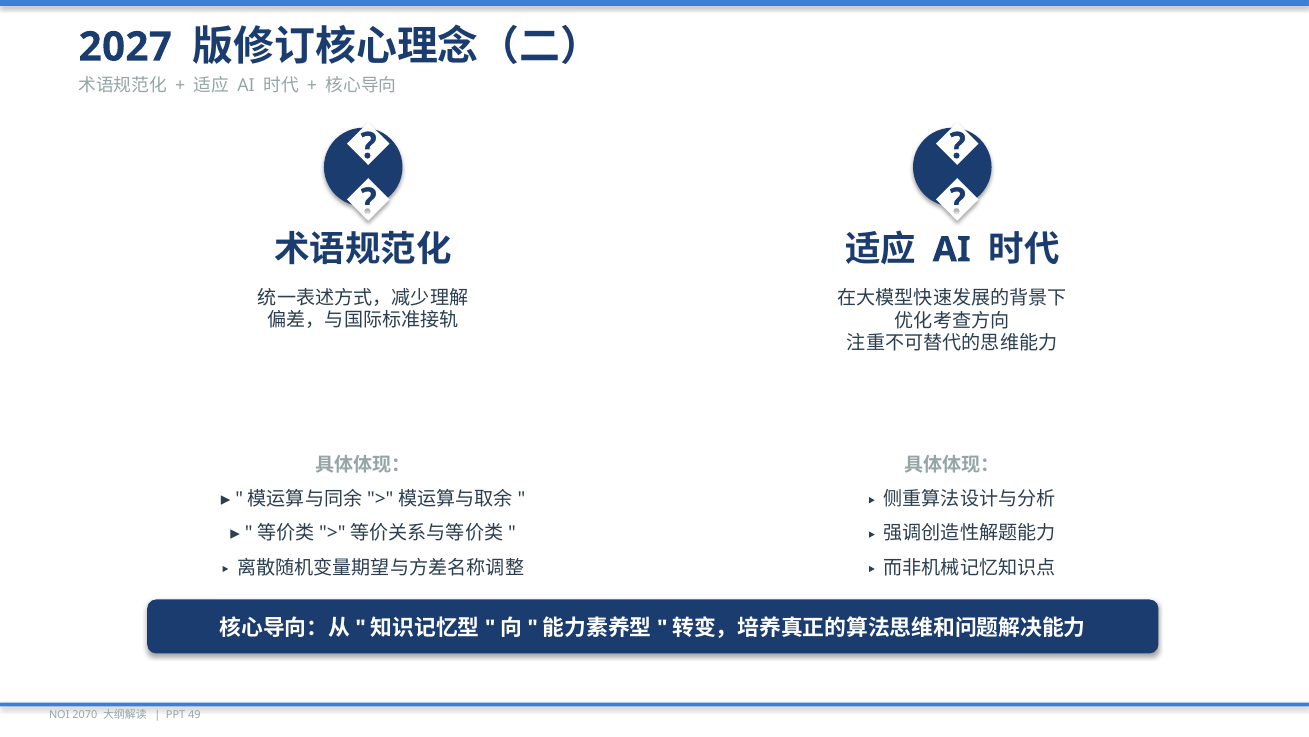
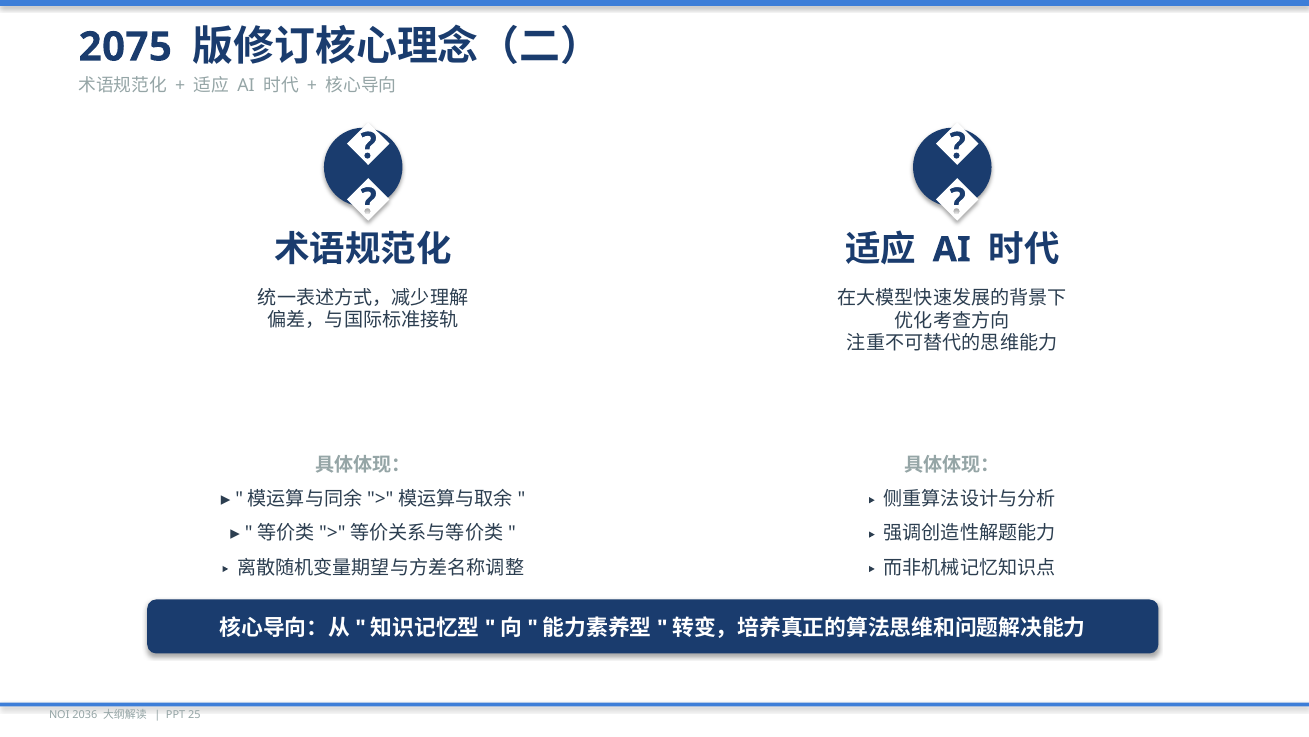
2027: 2027 -> 2075
2070: 2070 -> 2036
49: 49 -> 25
